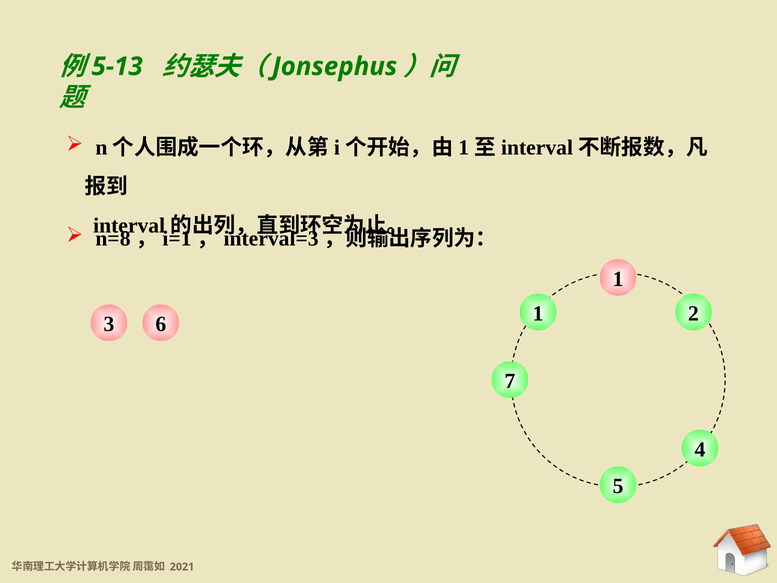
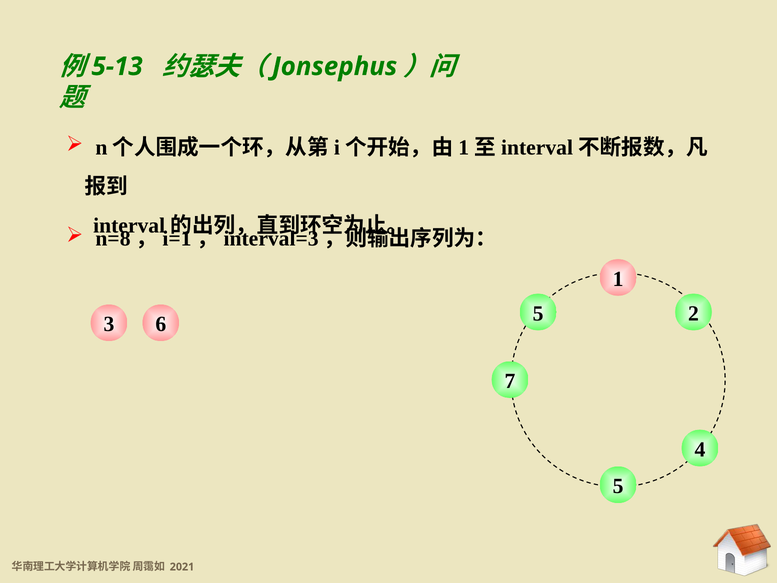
6 1: 1 -> 5
